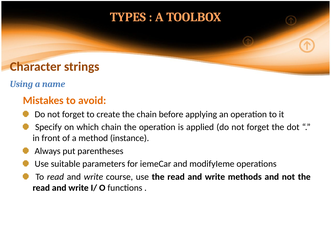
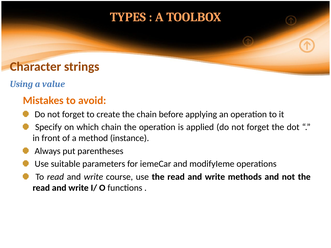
name: name -> value
